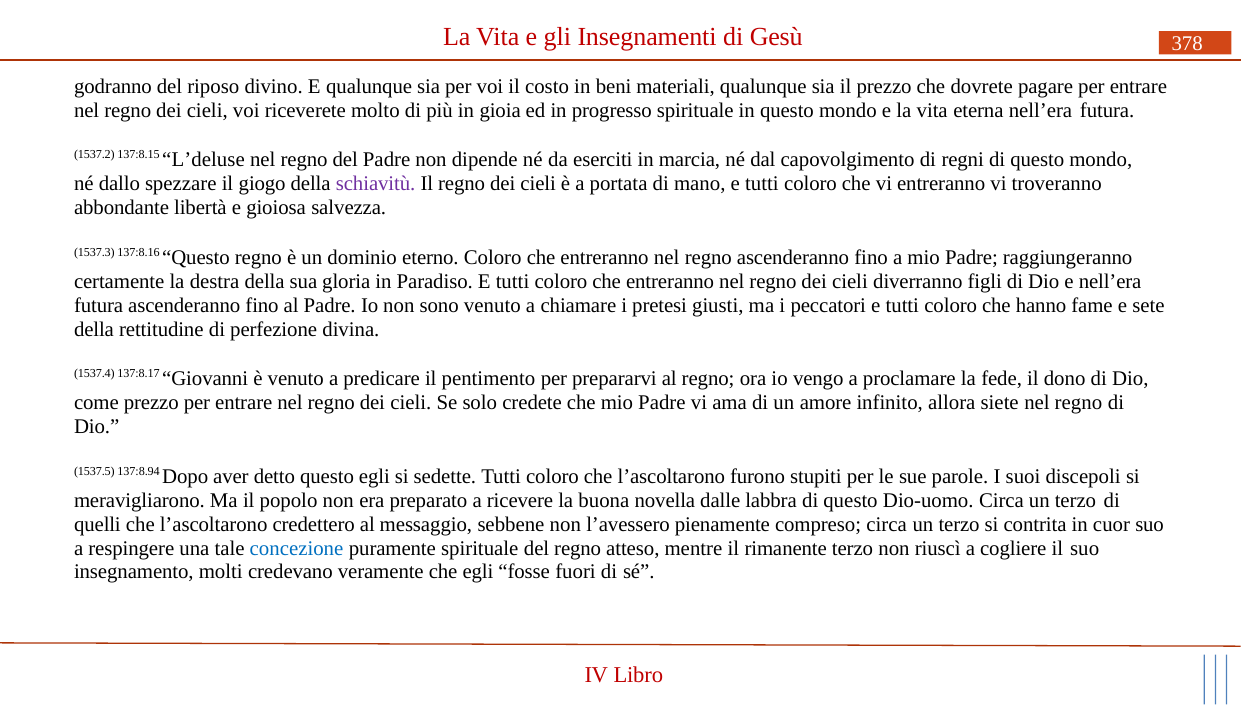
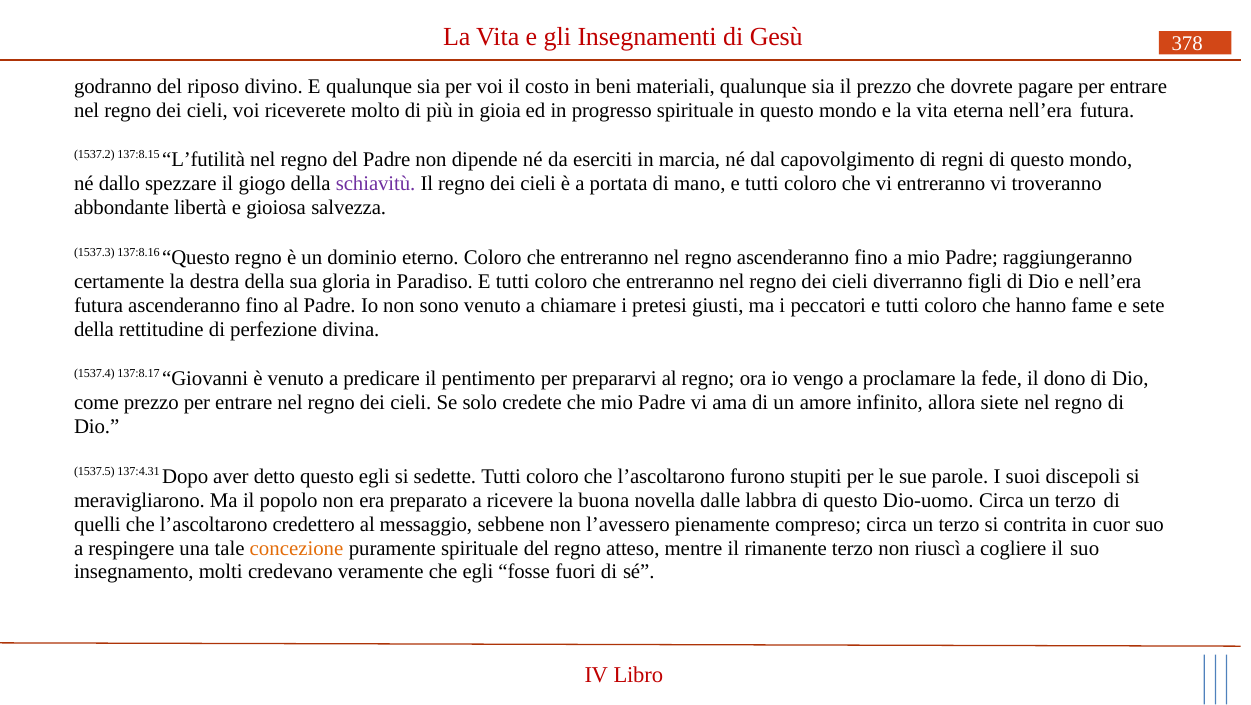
L’deluse: L’deluse -> L’futilità
137:8.94: 137:8.94 -> 137:4.31
concezione colour: blue -> orange
